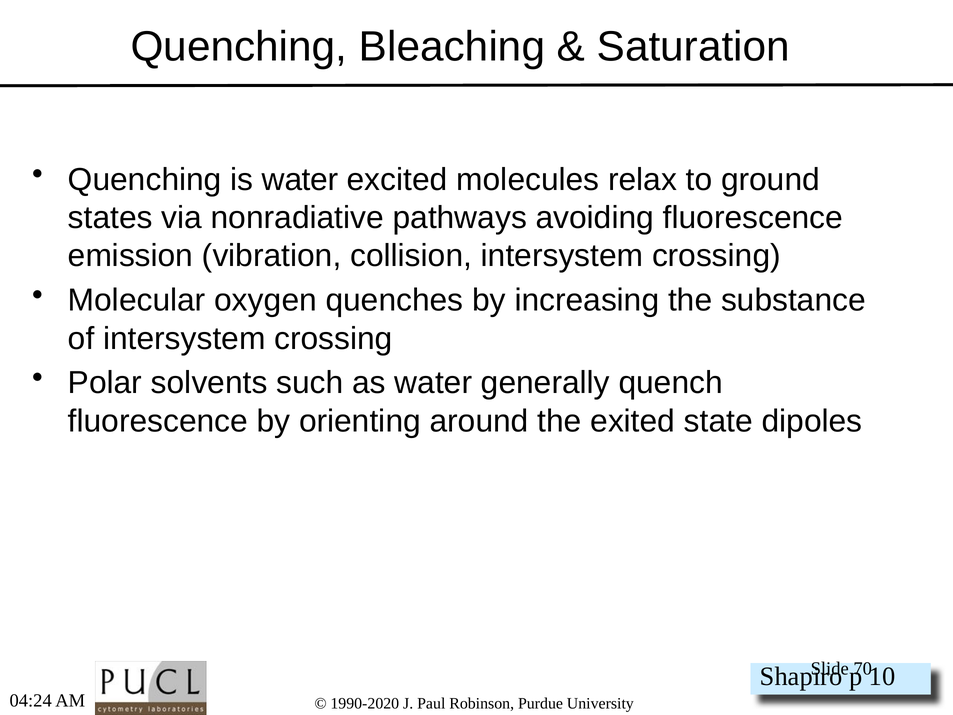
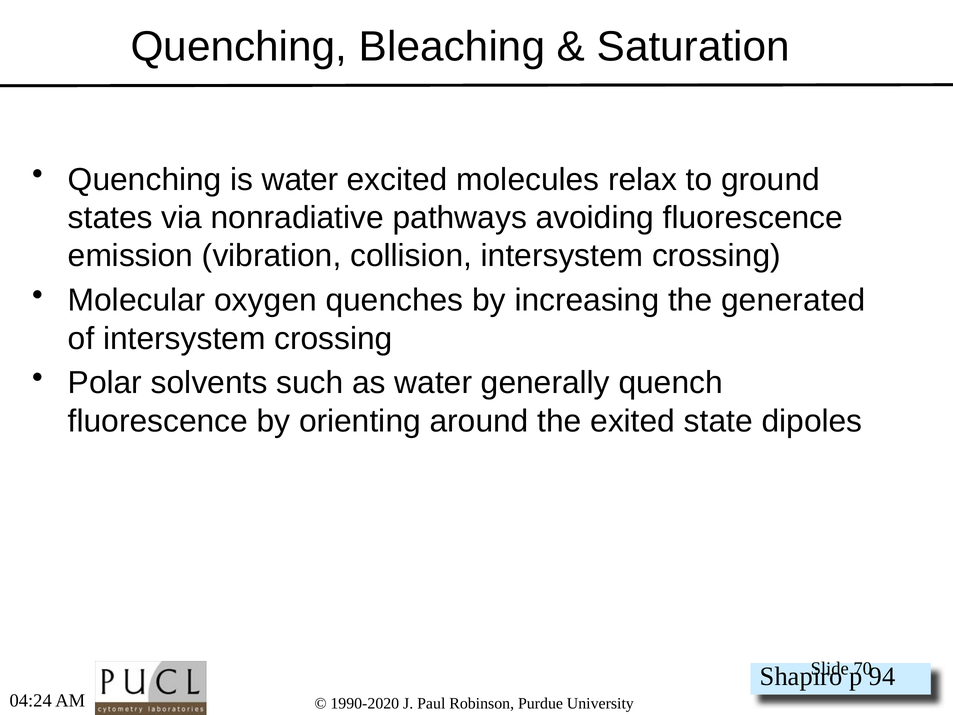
substance: substance -> generated
10: 10 -> 94
